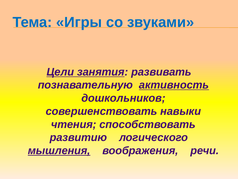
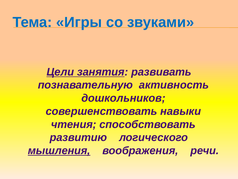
активность underline: present -> none
